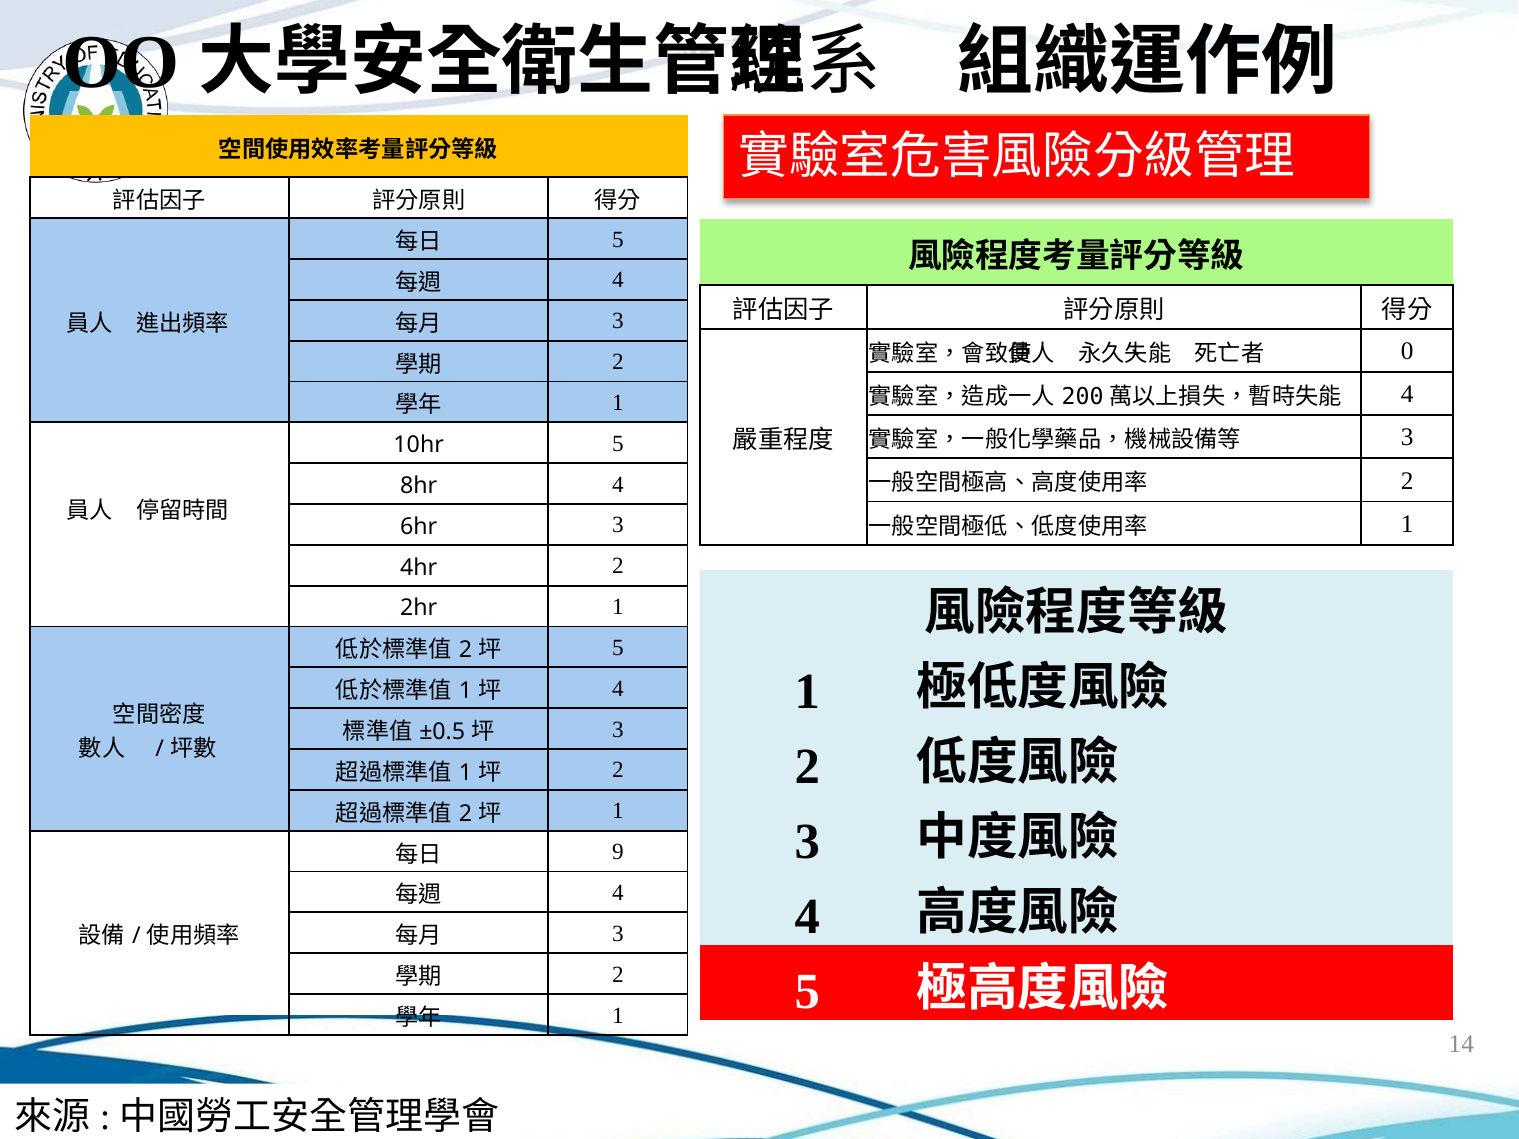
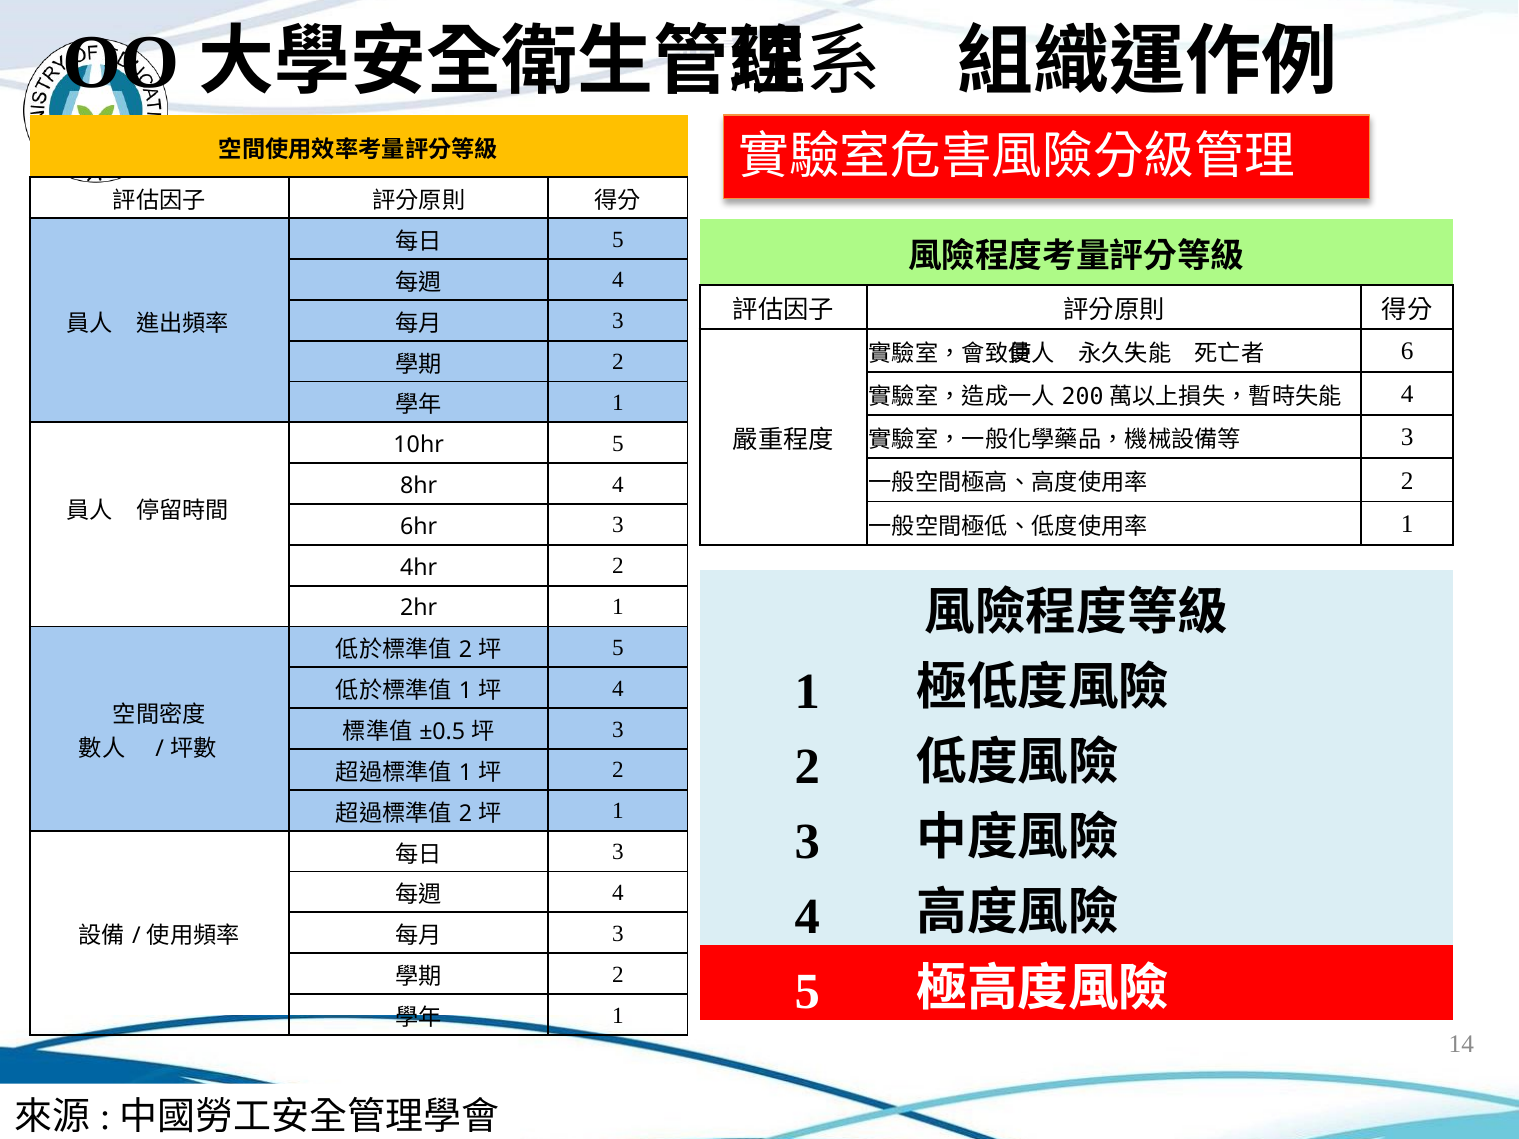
0: 0 -> 6
9 at (618, 852): 9 -> 3
